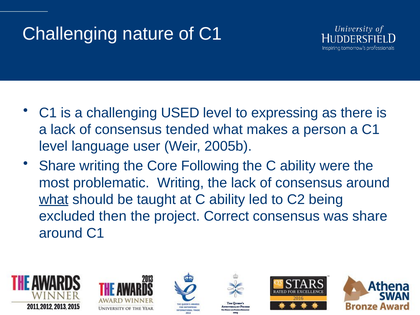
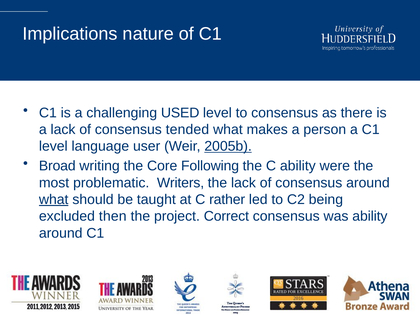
Challenging at (70, 34): Challenging -> Implications
to expressing: expressing -> consensus
2005b underline: none -> present
Share at (57, 166): Share -> Broad
problematic Writing: Writing -> Writers
at C ability: ability -> rather
was share: share -> ability
